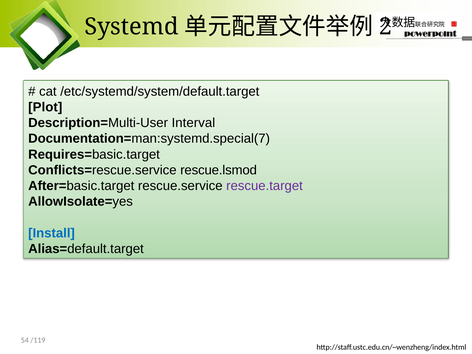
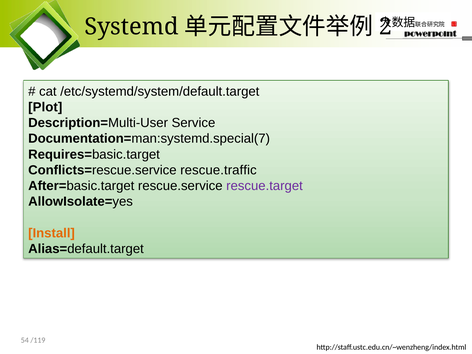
Interval: Interval -> Service
rescue.lsmod: rescue.lsmod -> rescue.traffic
Install colour: blue -> orange
